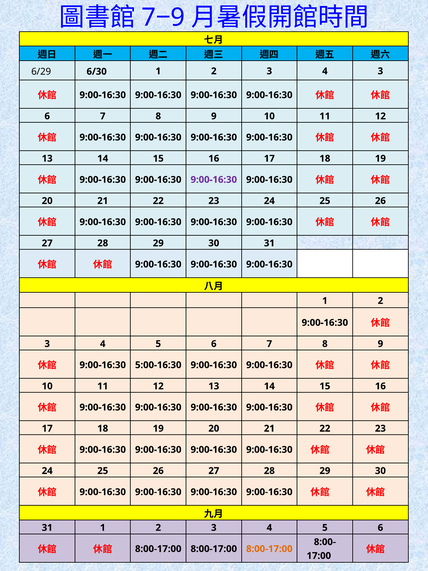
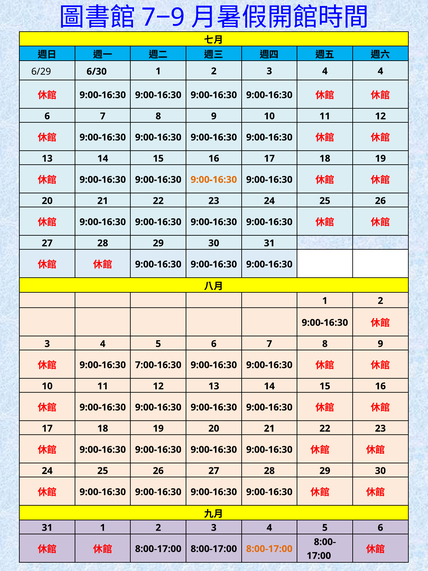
4 3: 3 -> 4
9:00-16:30 at (214, 180) colour: purple -> orange
5:00-16:30: 5:00-16:30 -> 7:00-16:30
